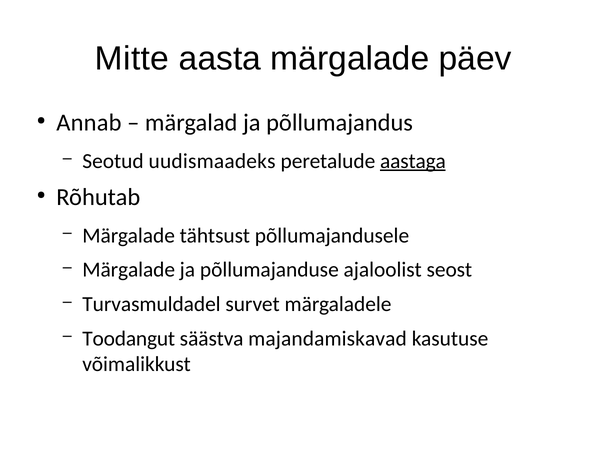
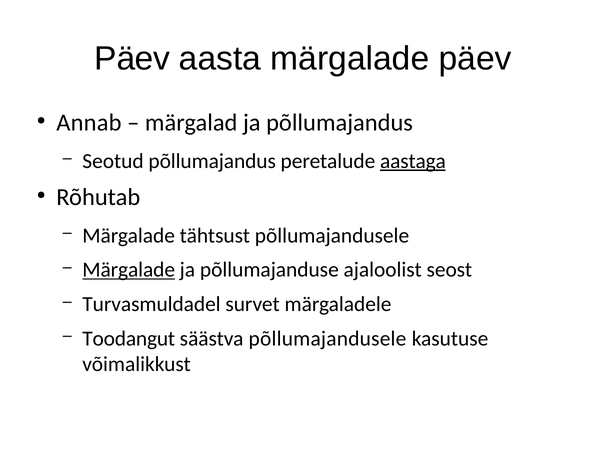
Mitte at (132, 58): Mitte -> Päev
Seotud uudismaadeks: uudismaadeks -> põllumajandus
Märgalade at (129, 270) underline: none -> present
säästva majandamiskavad: majandamiskavad -> põllumajandusele
